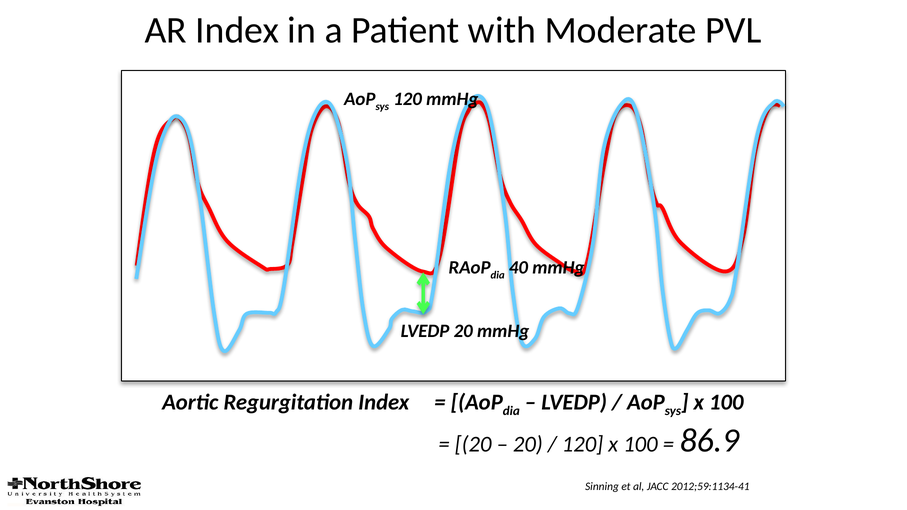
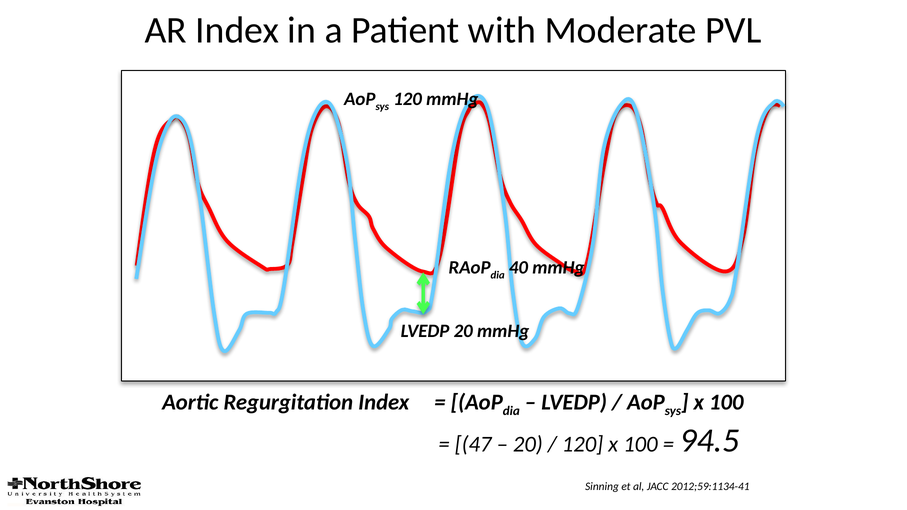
20 at (473, 445): 20 -> 47
86.9: 86.9 -> 94.5
